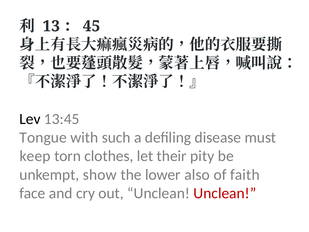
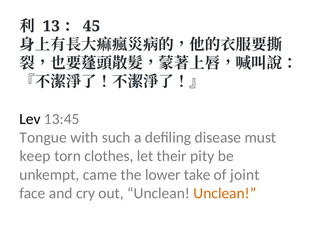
show: show -> came
also: also -> take
faith: faith -> joint
Unclean at (225, 193) colour: red -> orange
